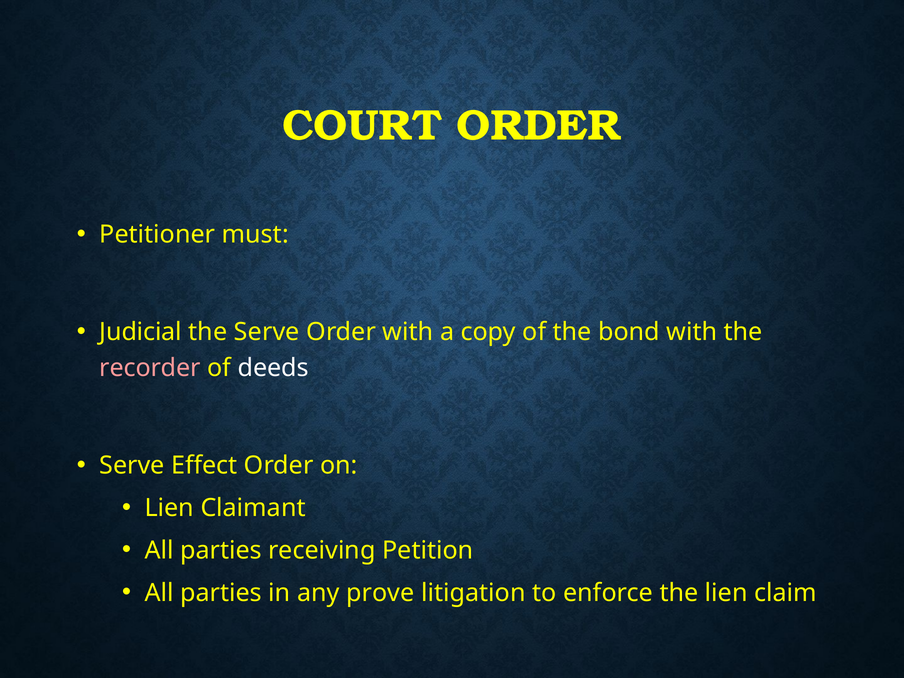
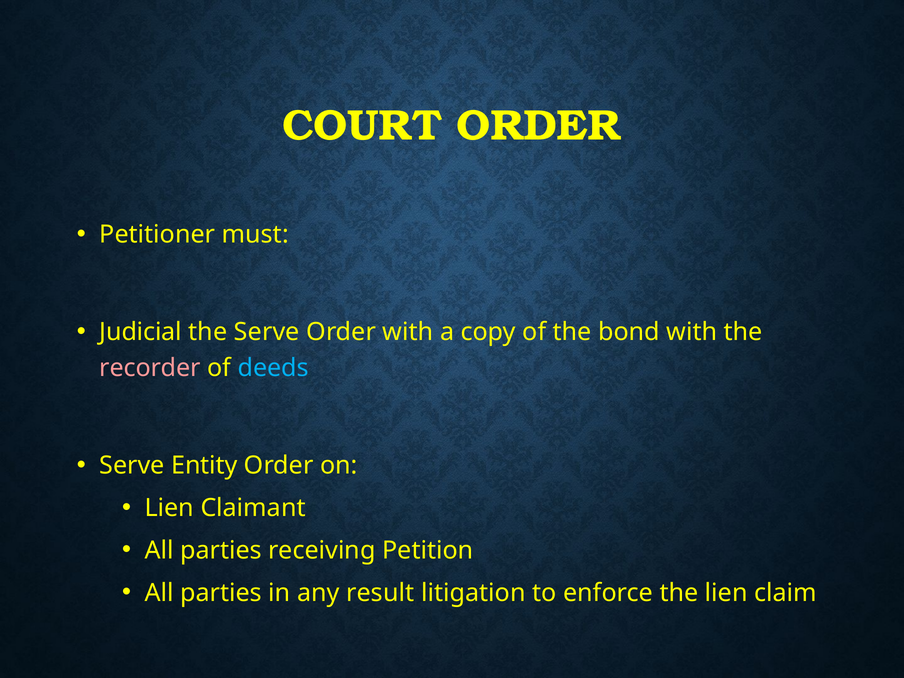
deeds colour: white -> light blue
Effect: Effect -> Entity
prove: prove -> result
